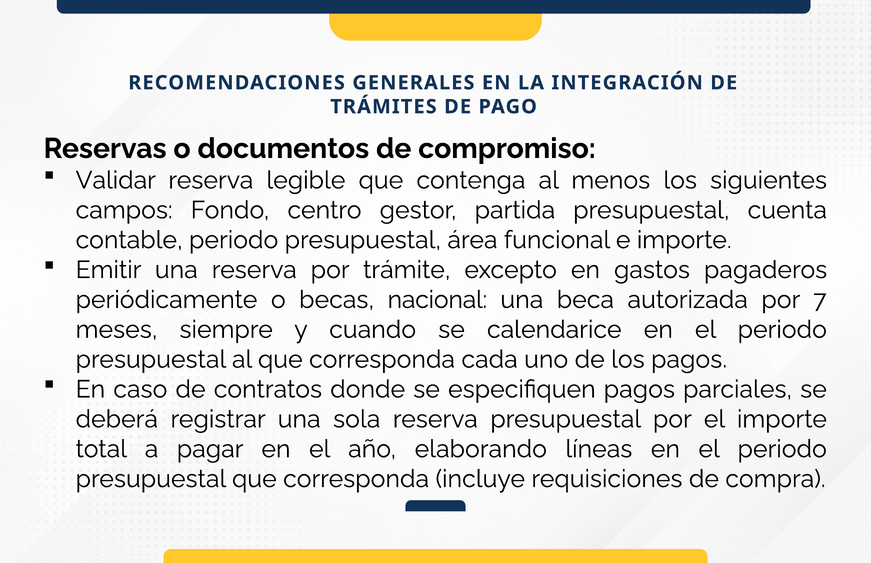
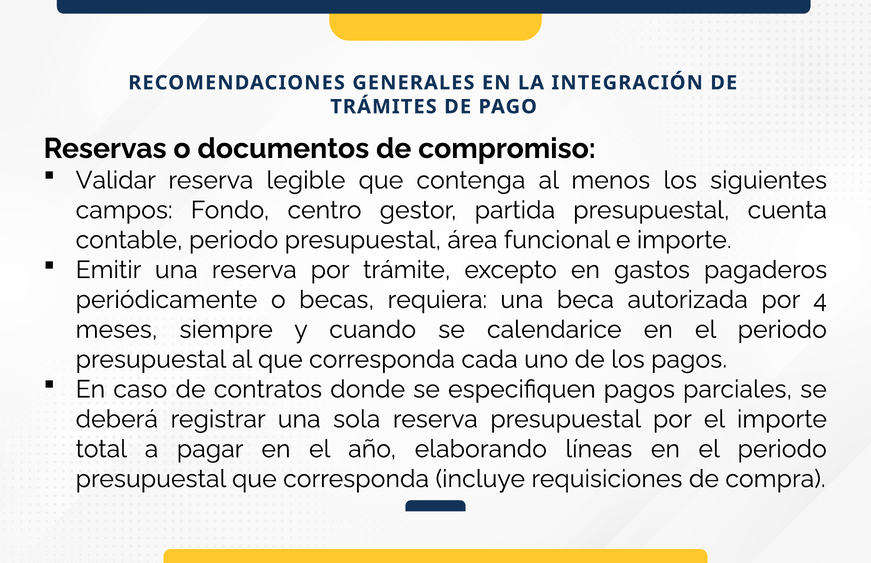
nacional: nacional -> requiera
7: 7 -> 4
